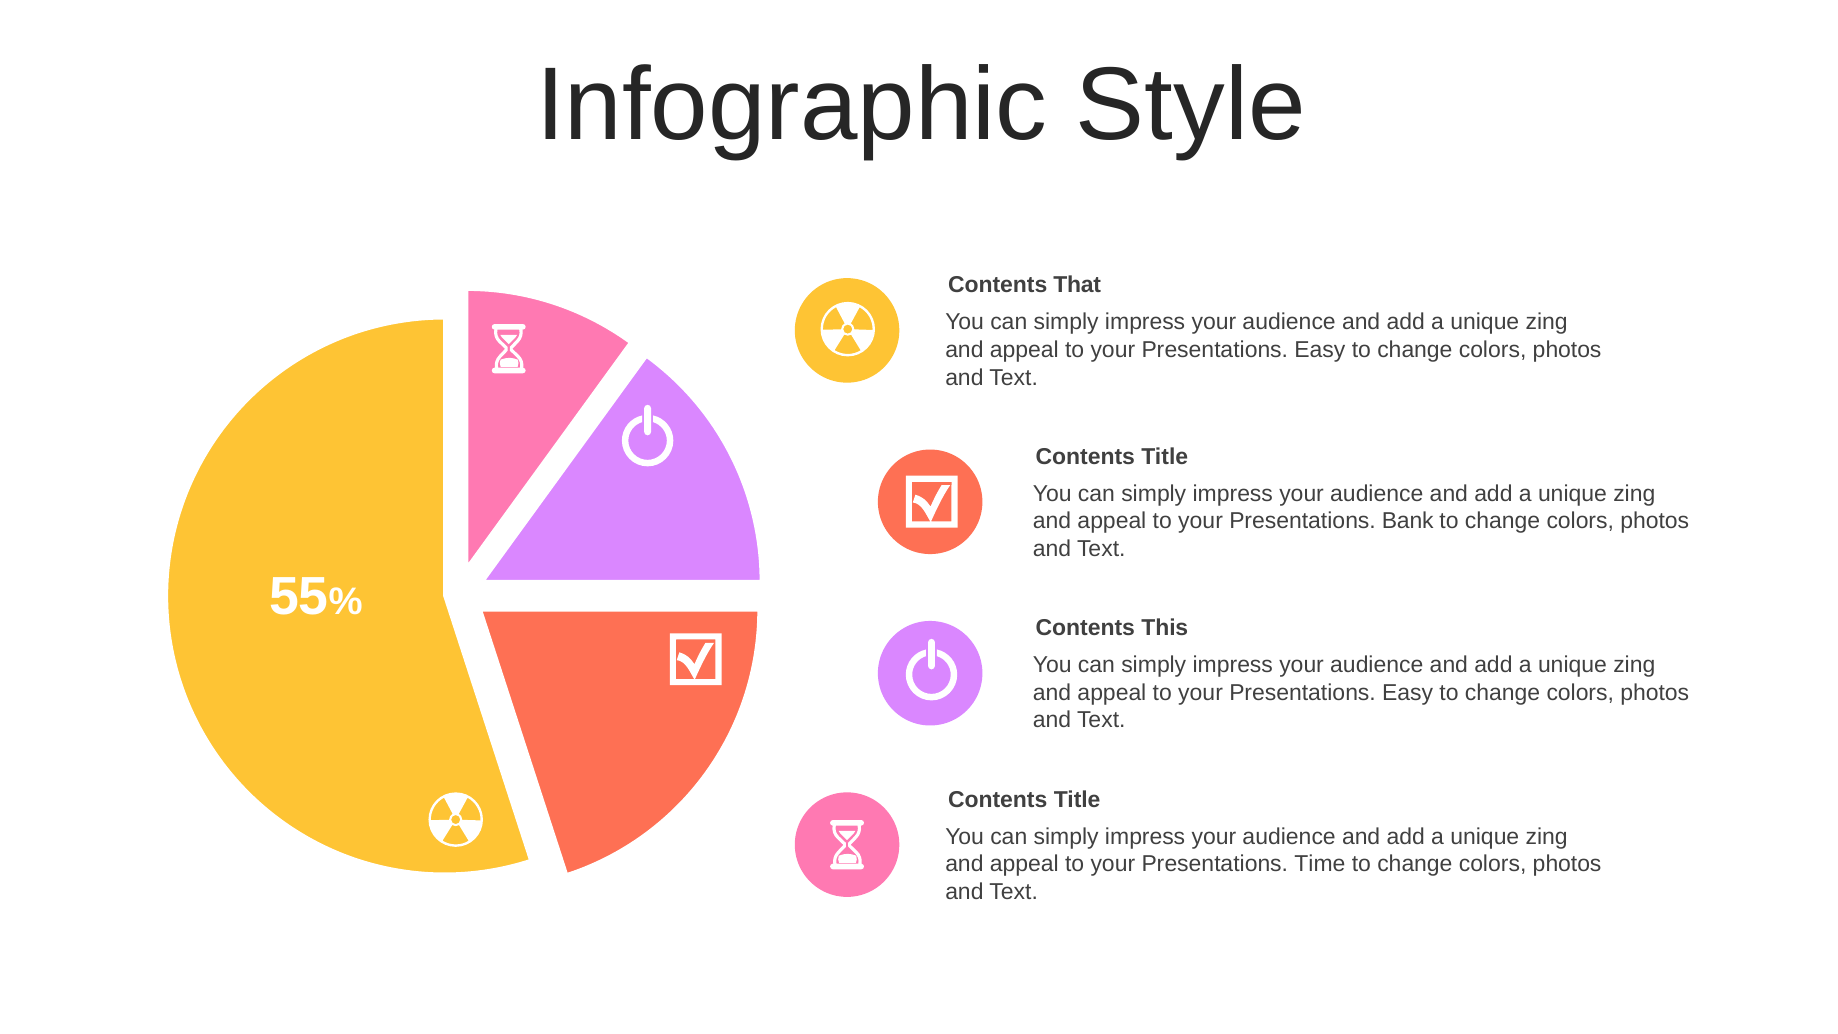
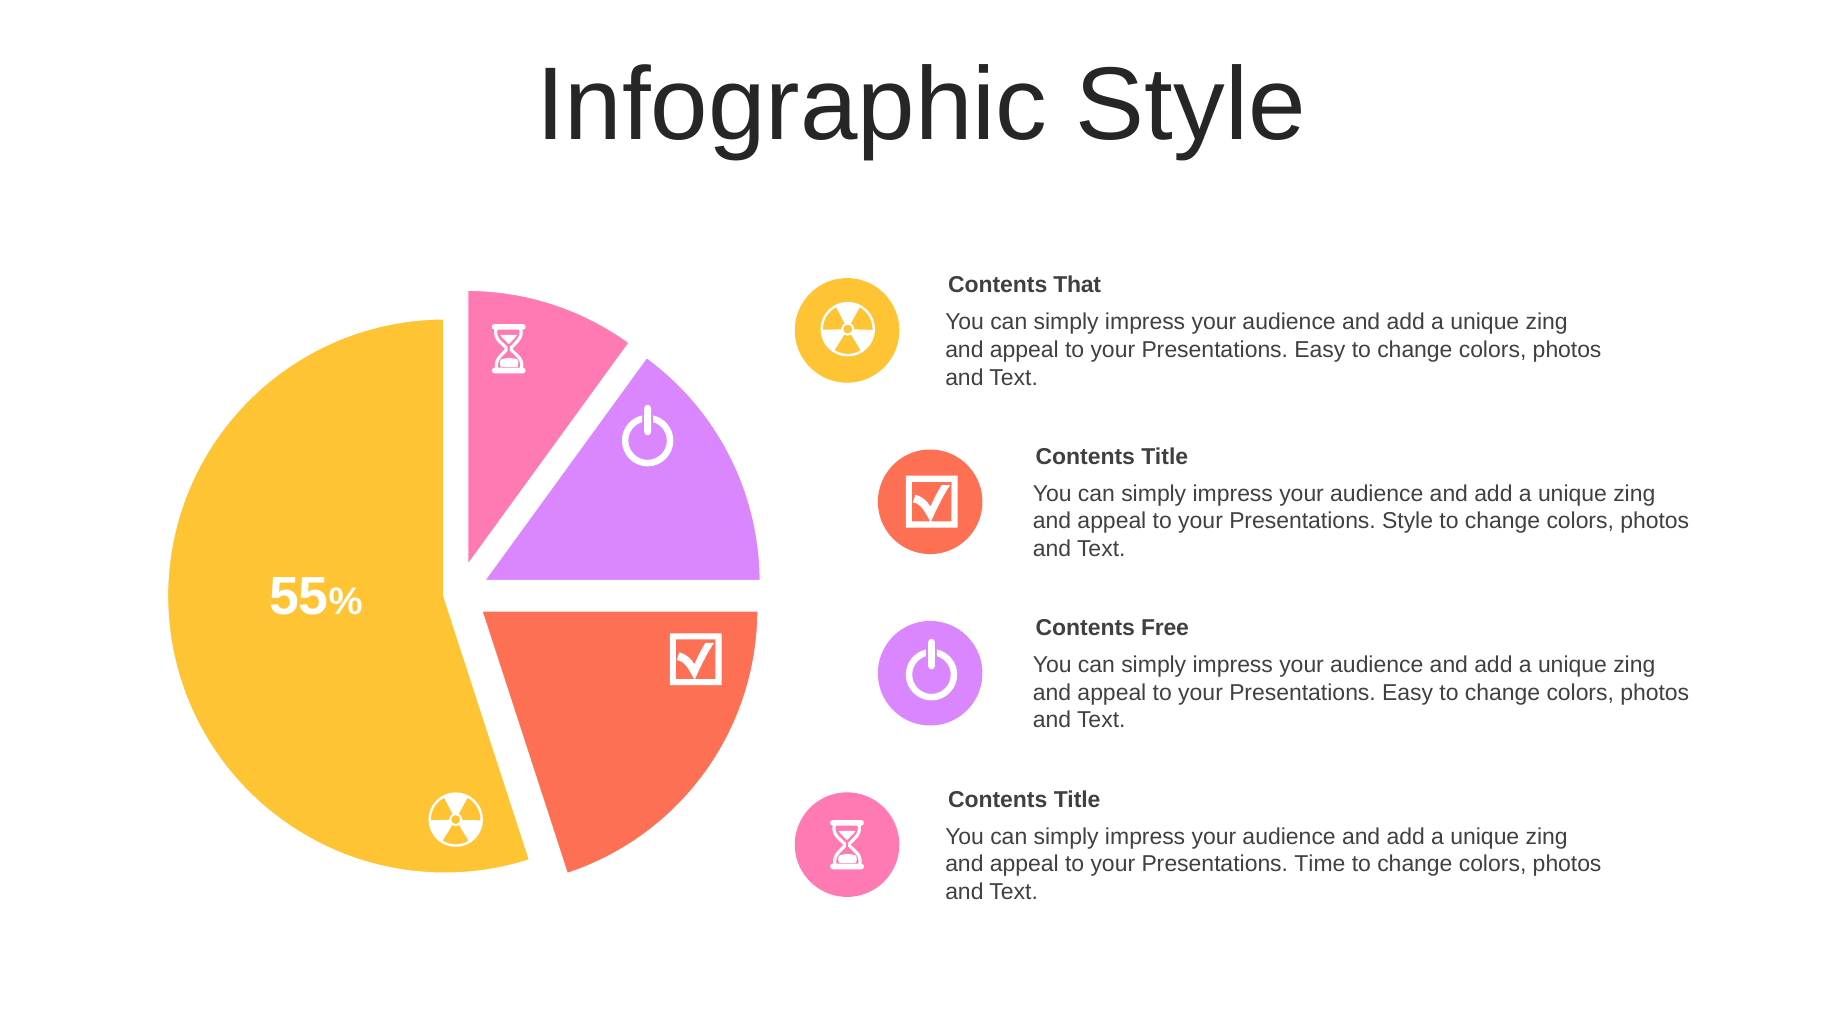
Presentations Bank: Bank -> Style
This: This -> Free
